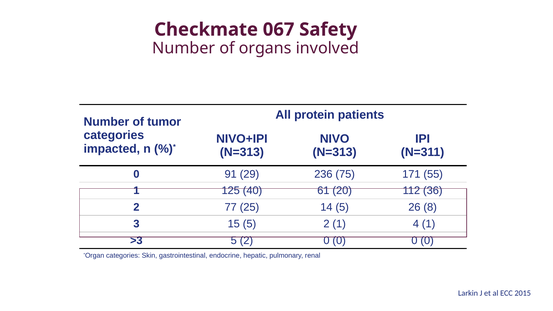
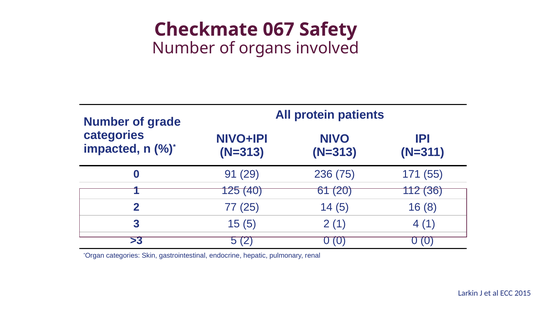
tumor: tumor -> grade
26: 26 -> 16
